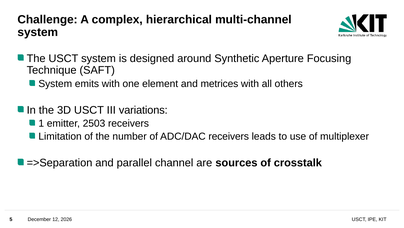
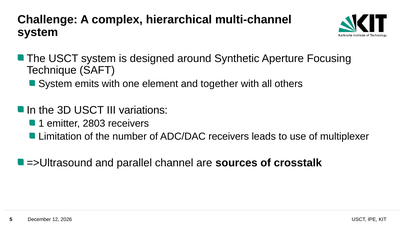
metrices: metrices -> together
2503: 2503 -> 2803
=>Separation: =>Separation -> =>Ultrasound
